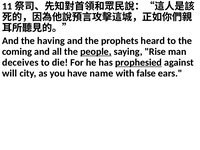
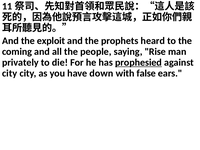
having: having -> exploit
people underline: present -> none
deceives: deceives -> privately
will at (10, 73): will -> city
name: name -> down
